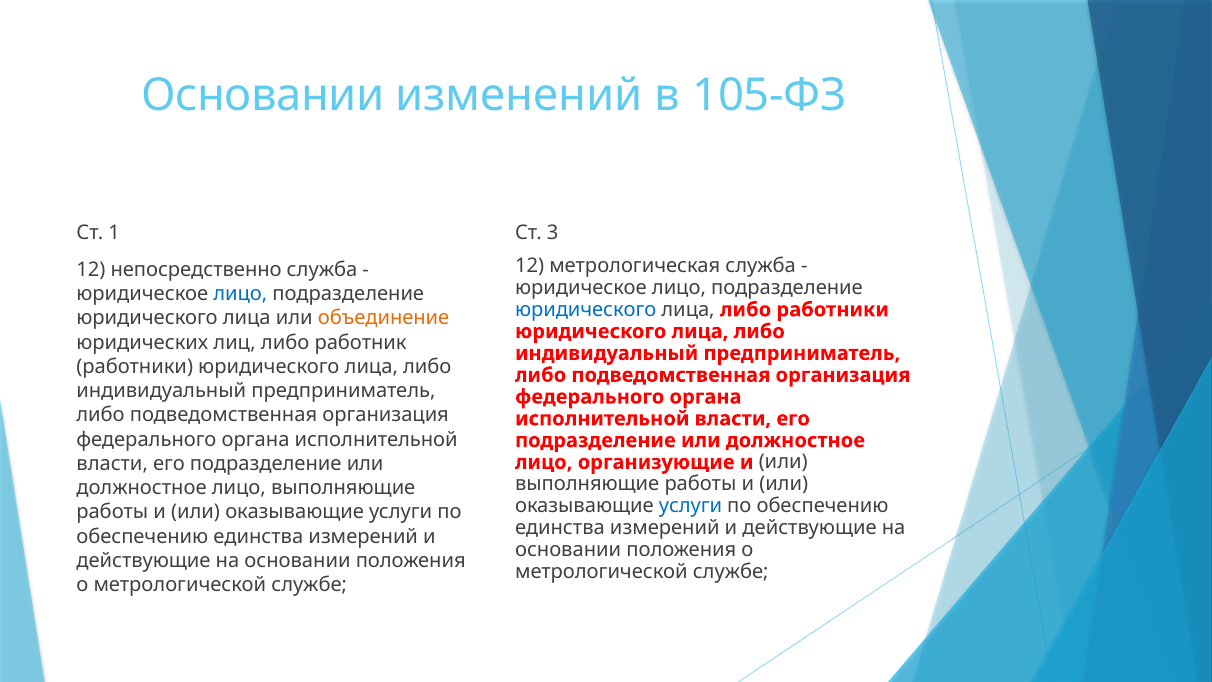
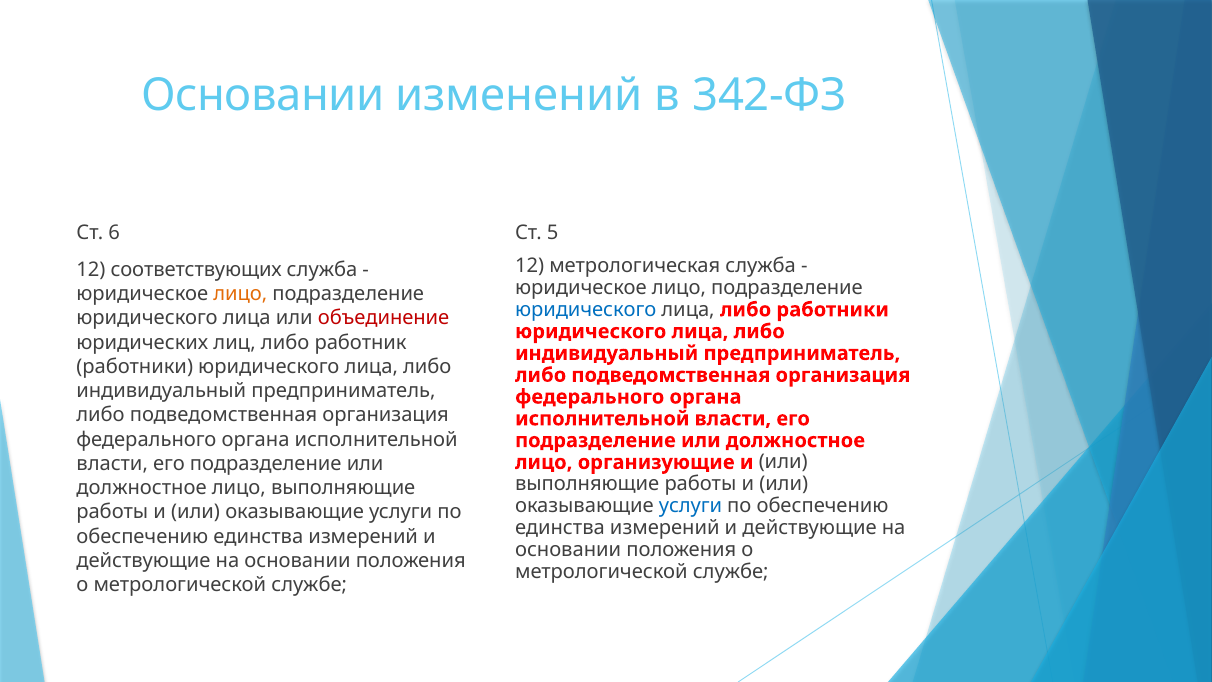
105-ФЗ: 105-ФЗ -> 342-ФЗ
1: 1 -> 6
3: 3 -> 5
непосредственно: непосредственно -> соответствующих
лицо at (240, 294) colour: blue -> orange
объединение colour: orange -> red
